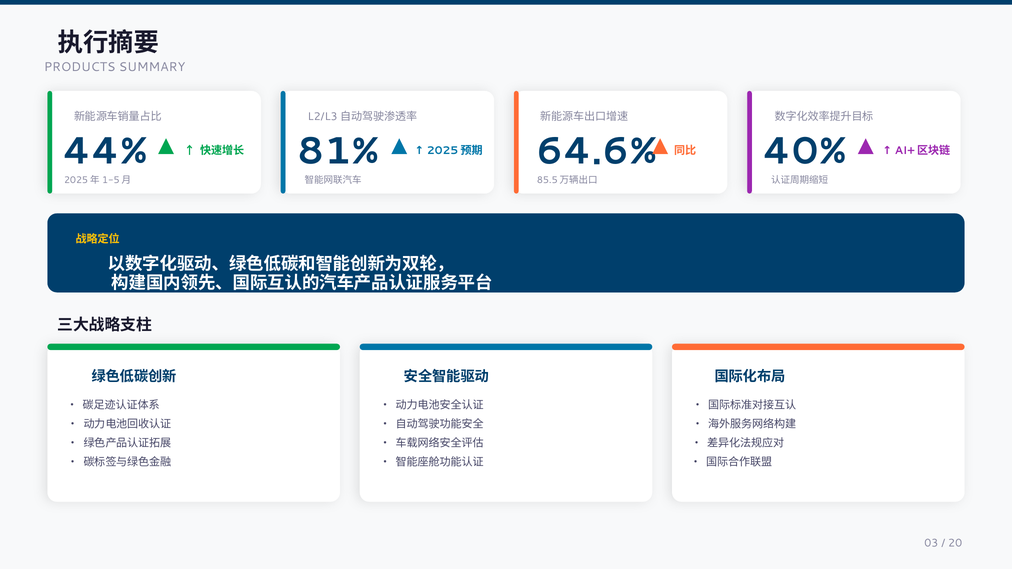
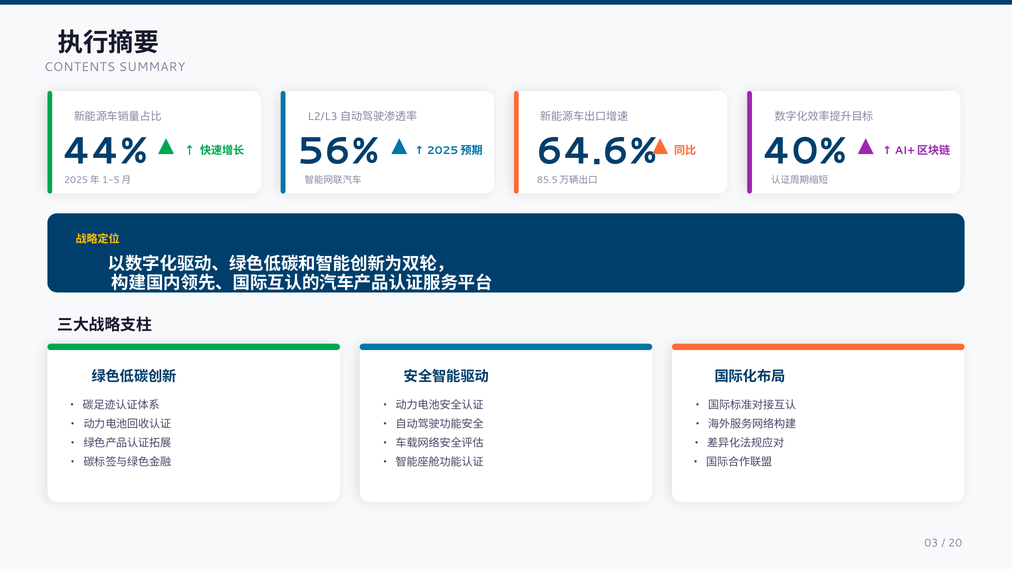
PRODUCTS: PRODUCTS -> CONTENTS
81%: 81% -> 56%
